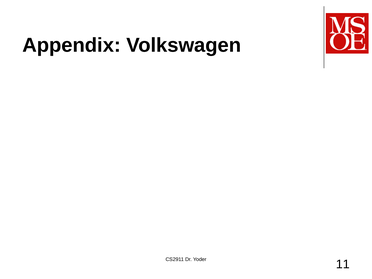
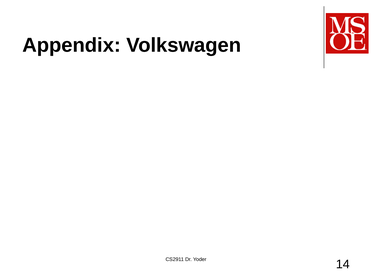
11: 11 -> 14
